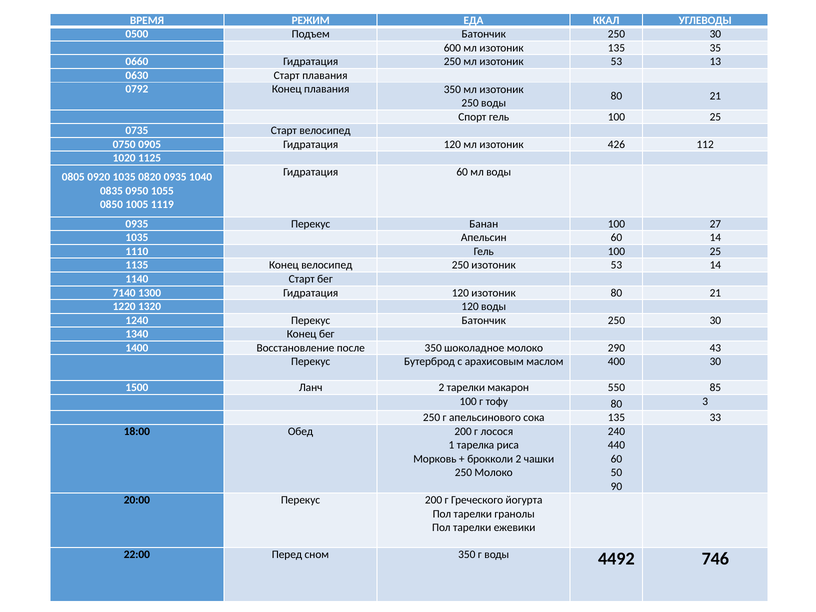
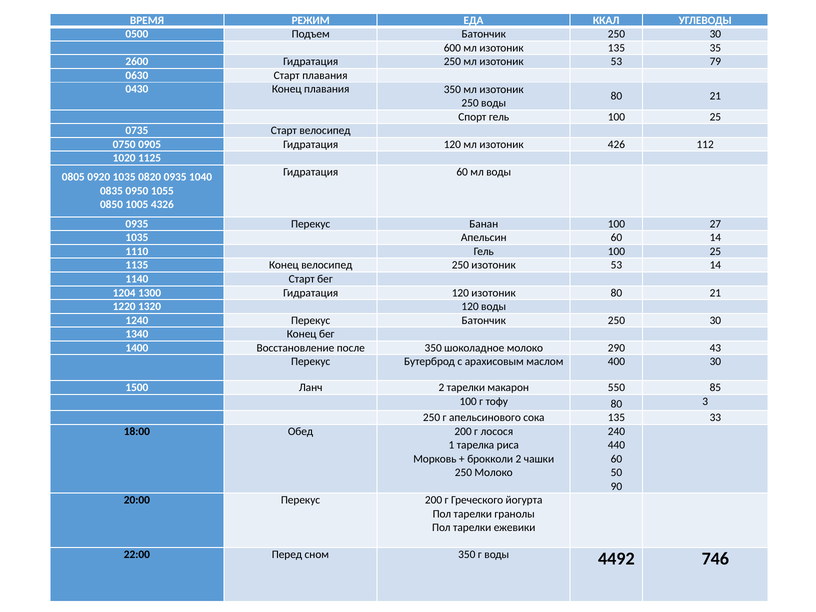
0660: 0660 -> 2600
13: 13 -> 79
0792: 0792 -> 0430
1119: 1119 -> 4326
7140: 7140 -> 1204
